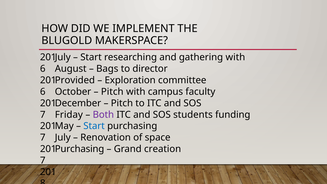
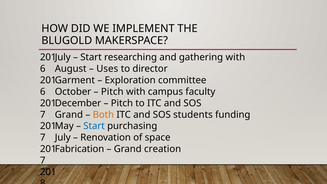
Bags: Bags -> Uses
Provided: Provided -> Garment
Friday at (69, 115): Friday -> Grand
Both colour: purple -> orange
Purchasing at (80, 149): Purchasing -> Fabrication
